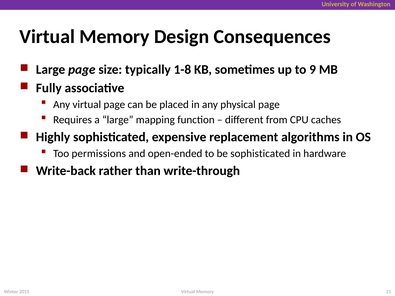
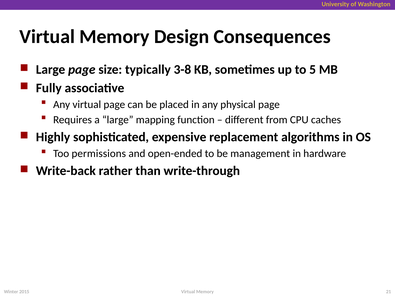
1-8: 1-8 -> 3-8
9: 9 -> 5
be sophisticated: sophisticated -> management
